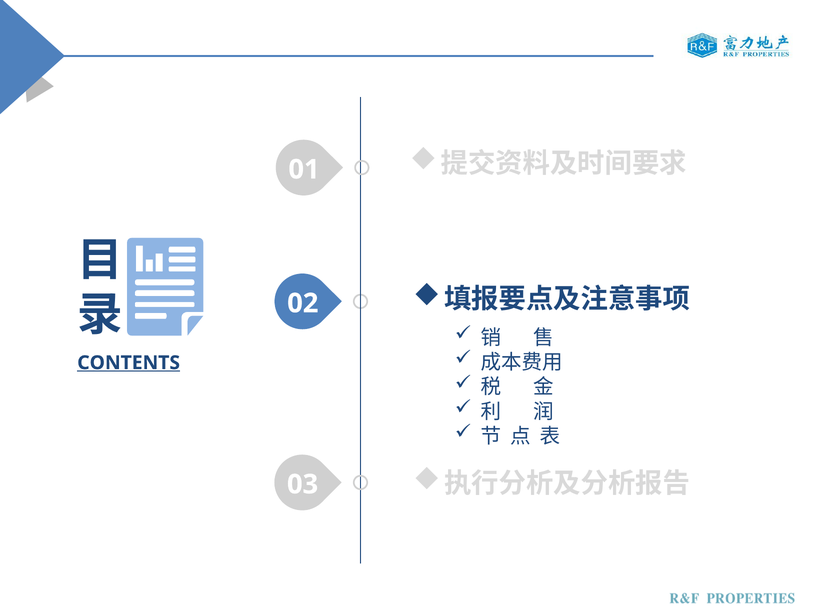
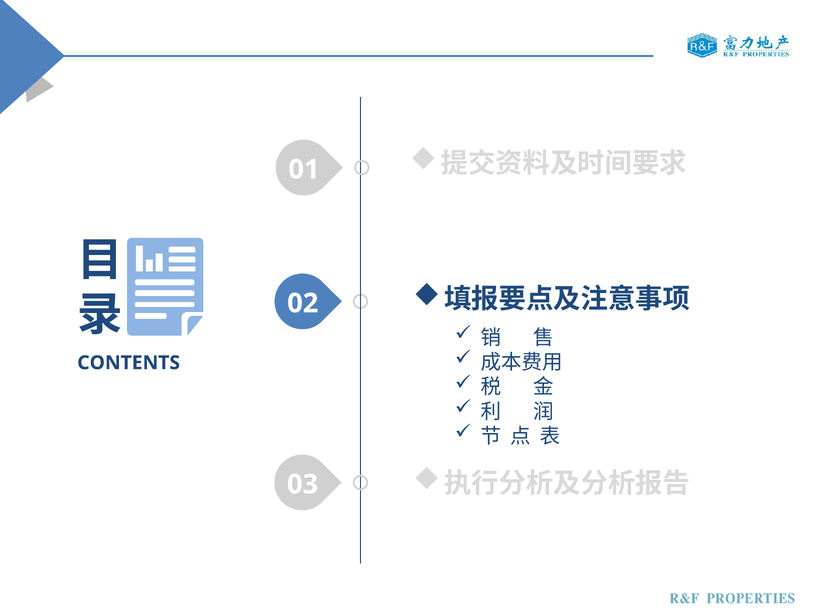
CONTENTS underline: present -> none
